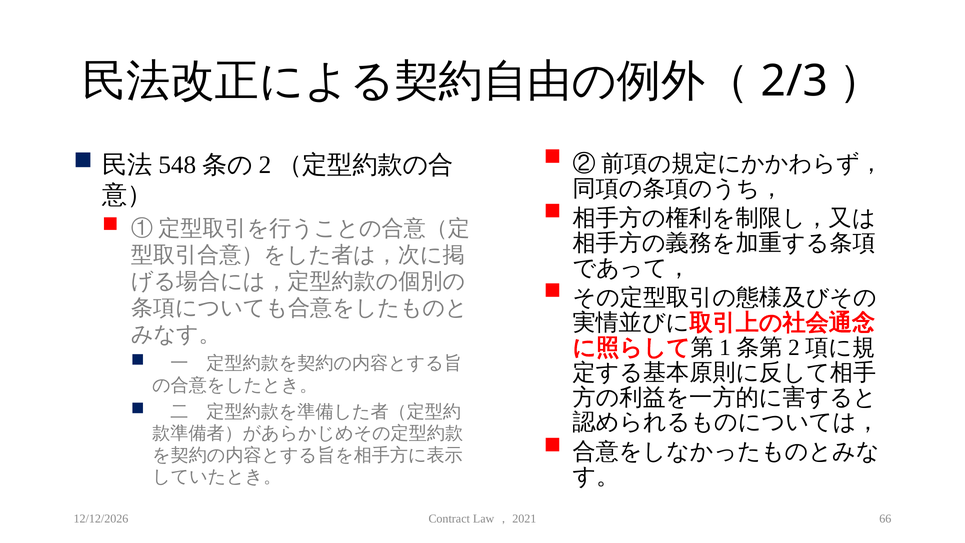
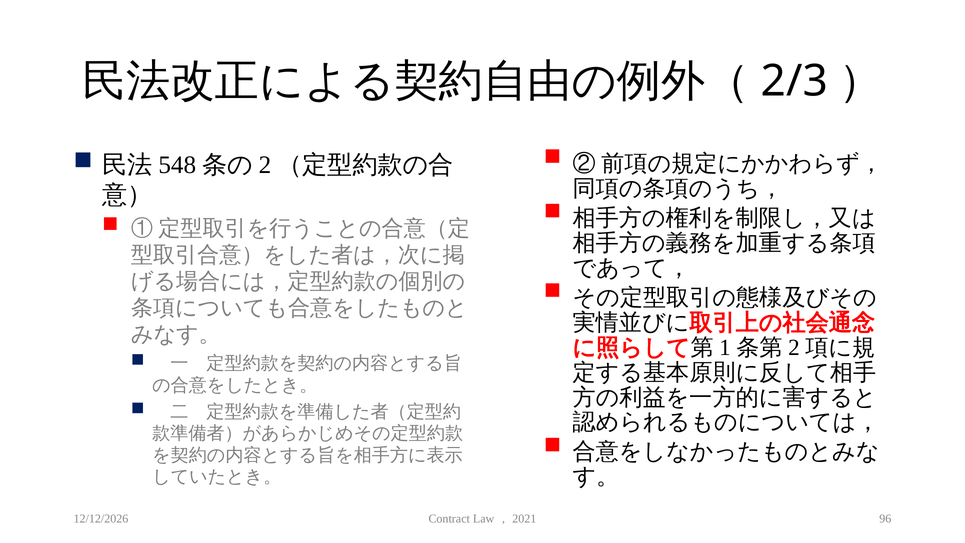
66: 66 -> 96
